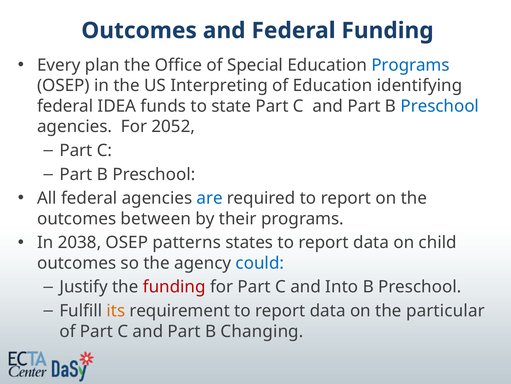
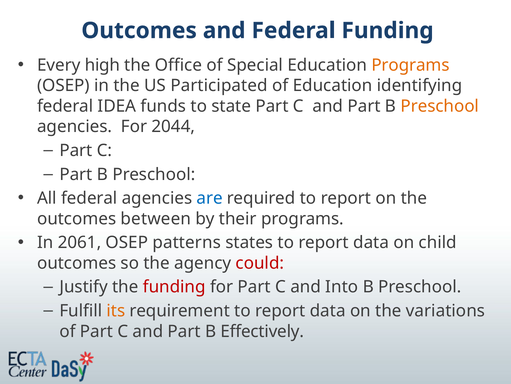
plan: plan -> high
Programs at (411, 65) colour: blue -> orange
Interpreting: Interpreting -> Participated
Preschool at (440, 106) colour: blue -> orange
2052: 2052 -> 2044
2038: 2038 -> 2061
could colour: blue -> red
particular: particular -> variations
Changing: Changing -> Effectively
